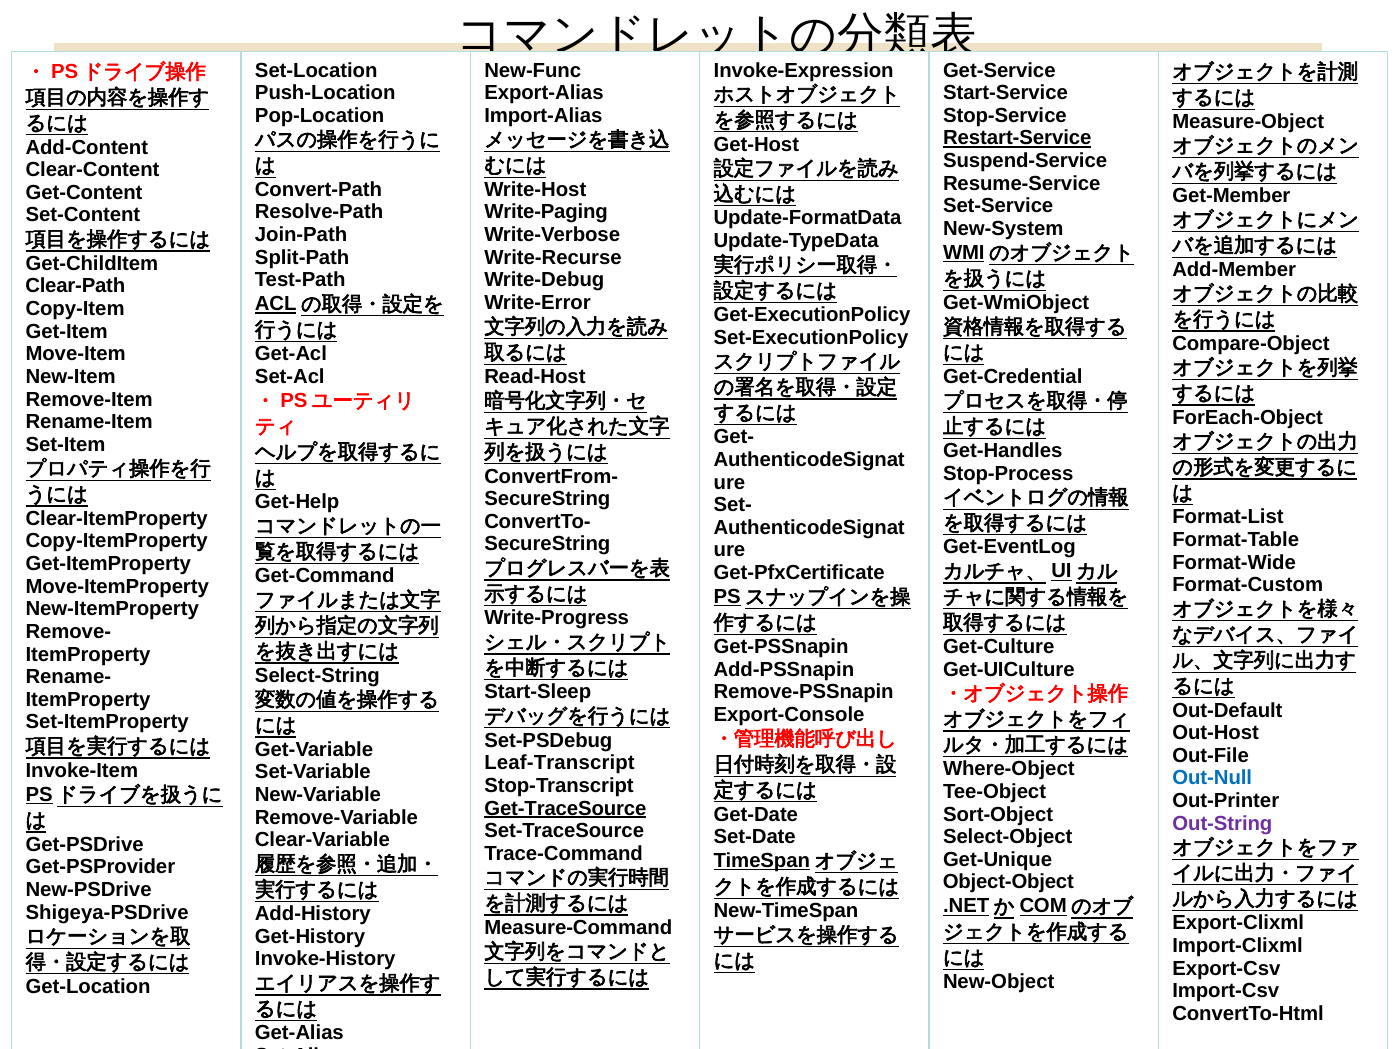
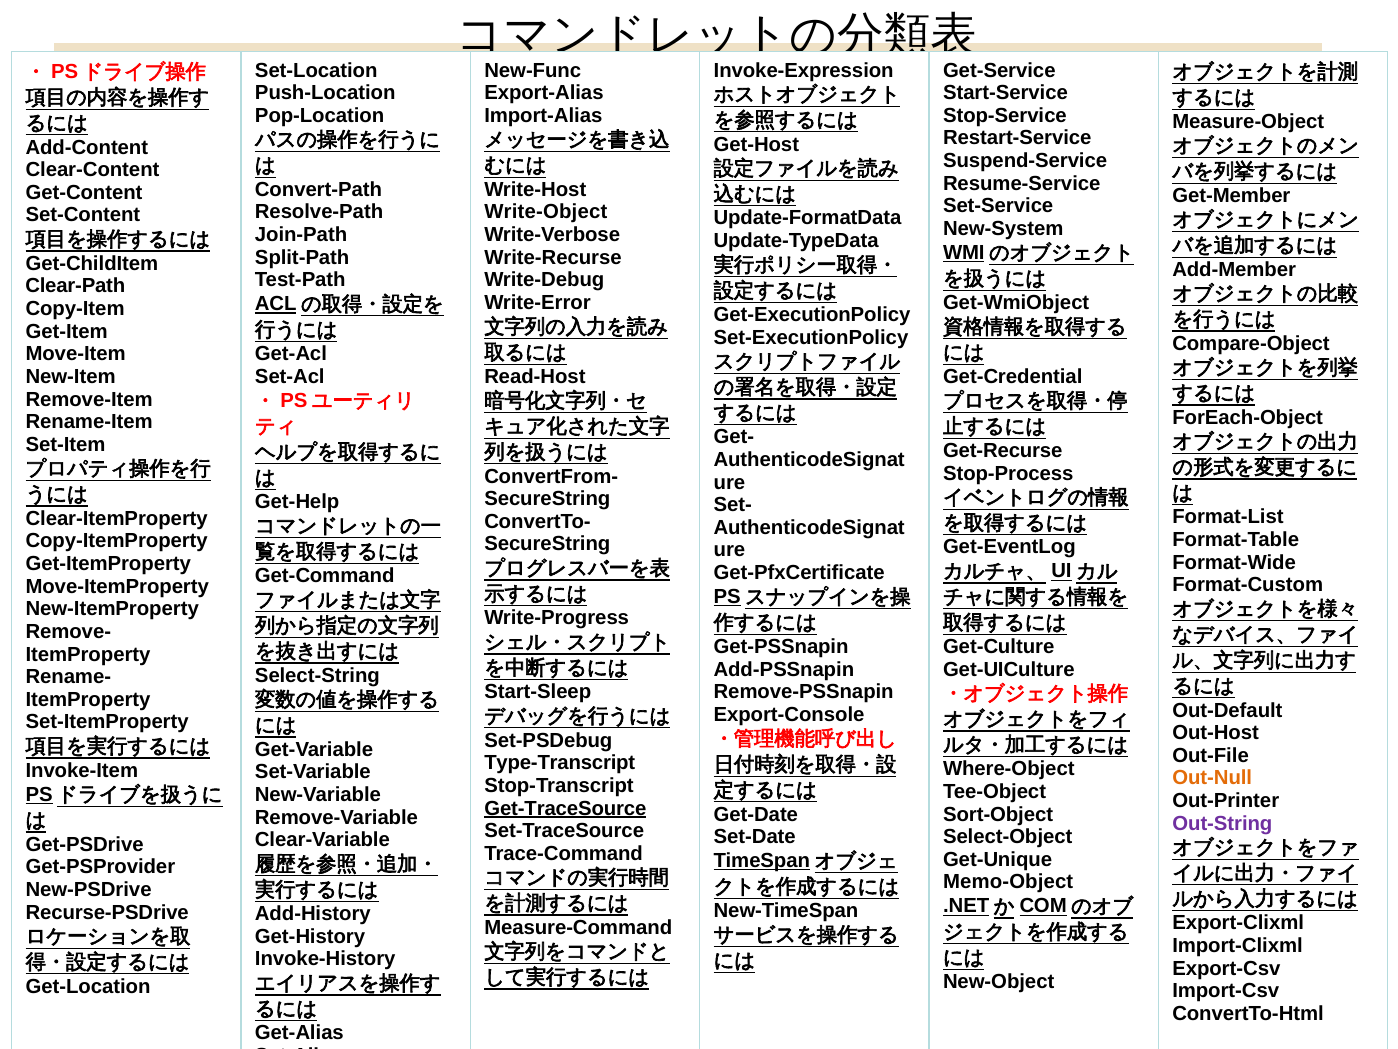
Restart-Service underline: present -> none
Write-Paging: Write-Paging -> Write-Object
Get-Handles: Get-Handles -> Get-Recurse
Leaf-Transcript: Leaf-Transcript -> Type-Transcript
Out-Null colour: blue -> orange
Object-Object: Object-Object -> Memo-Object
Shigeya-PSDrive: Shigeya-PSDrive -> Recurse-PSDrive
